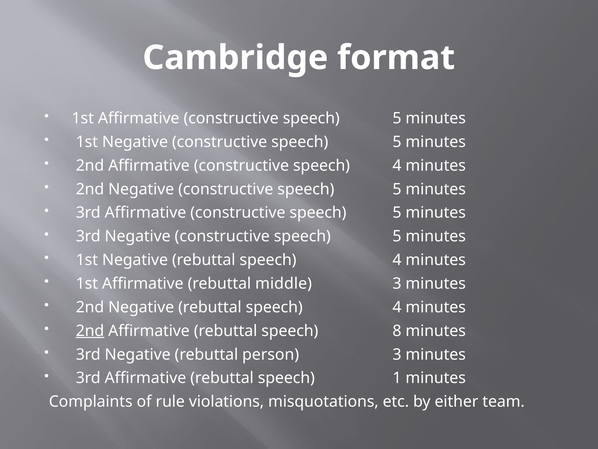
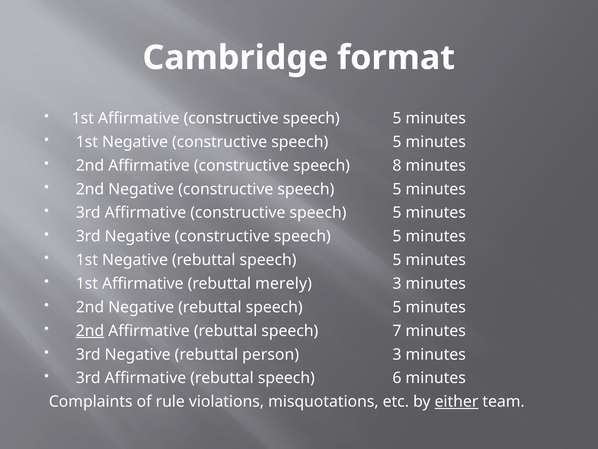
constructive speech 4: 4 -> 8
4 at (397, 260): 4 -> 5
middle: middle -> merely
4 at (397, 307): 4 -> 5
8: 8 -> 7
1: 1 -> 6
either underline: none -> present
